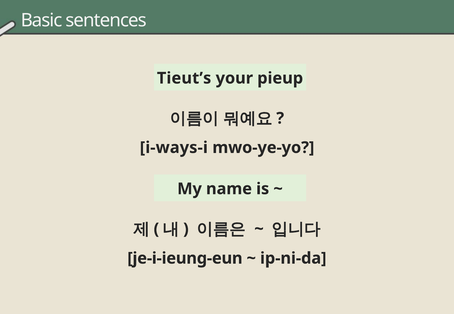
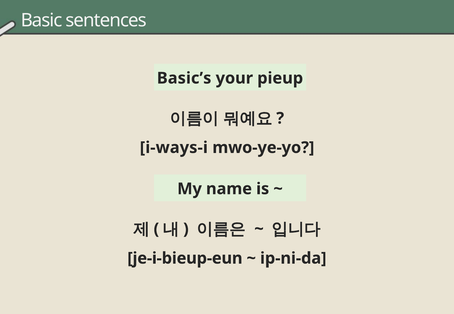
Tieut’s: Tieut’s -> Basic’s
je-i-ieung-eun: je-i-ieung-eun -> je-i-bieup-eun
